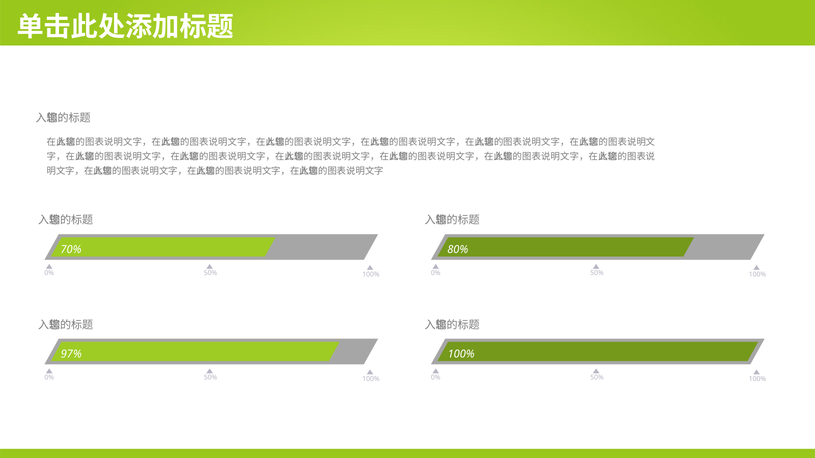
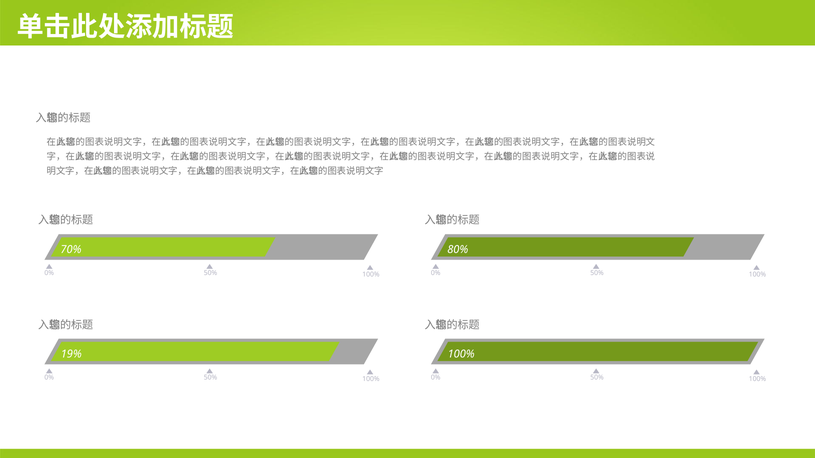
97%: 97% -> 19%
